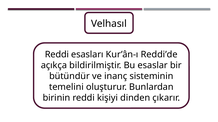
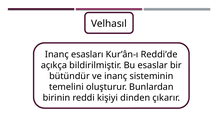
Reddi at (57, 55): Reddi -> Inanç
